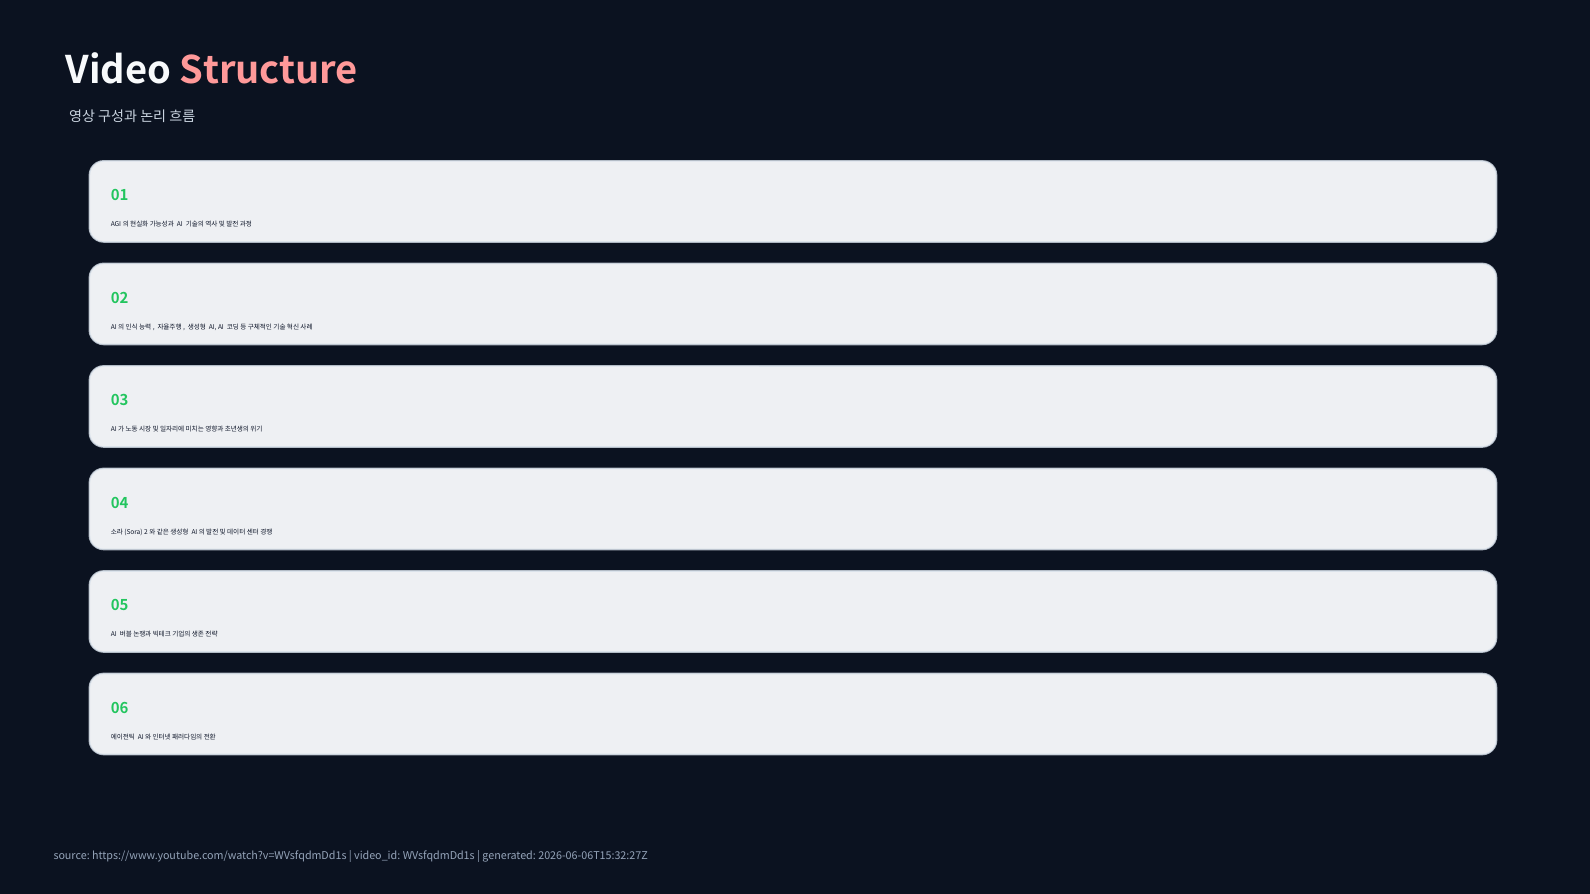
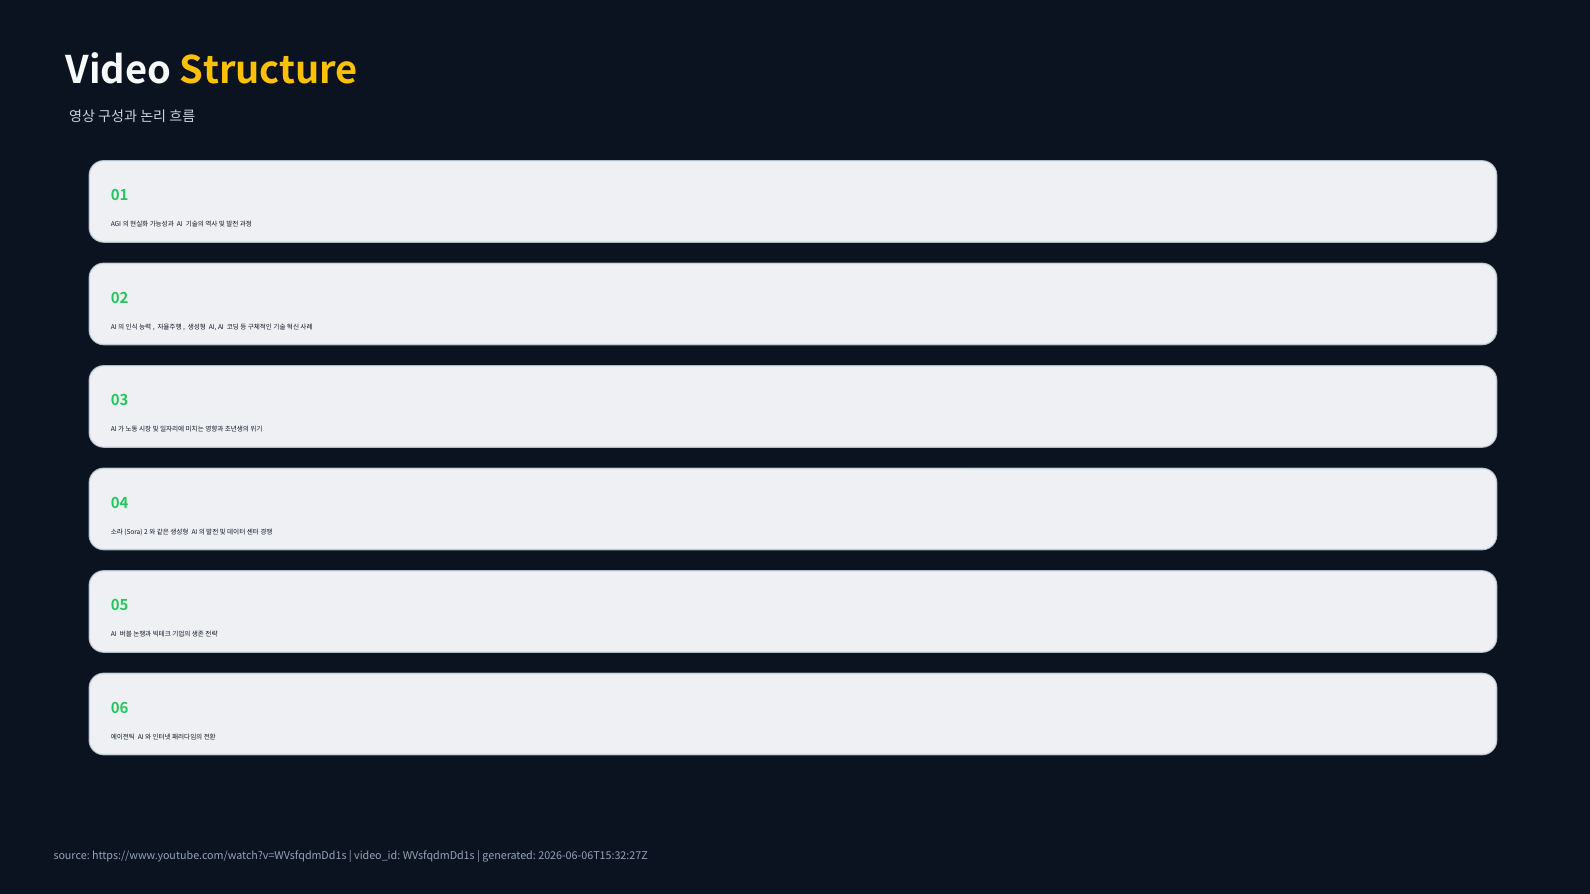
Structure colour: pink -> yellow
